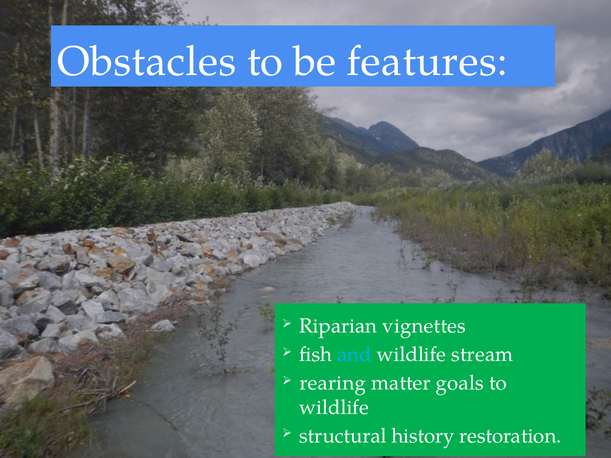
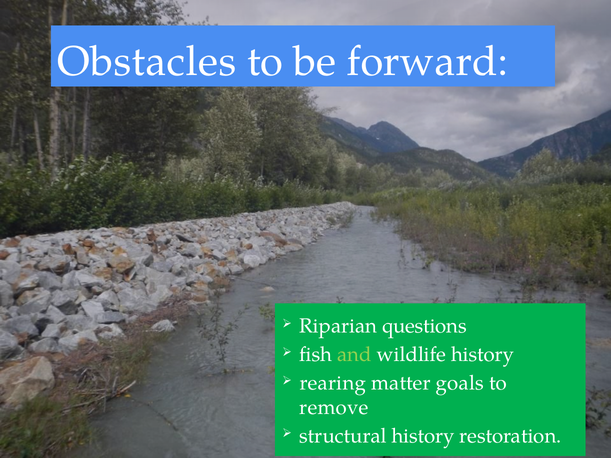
features: features -> forward
vignettes: vignettes -> questions
and colour: light blue -> light green
wildlife stream: stream -> history
wildlife at (334, 408): wildlife -> remove
